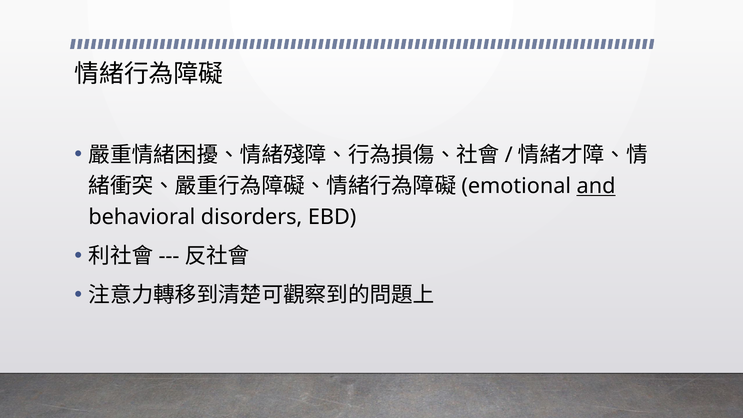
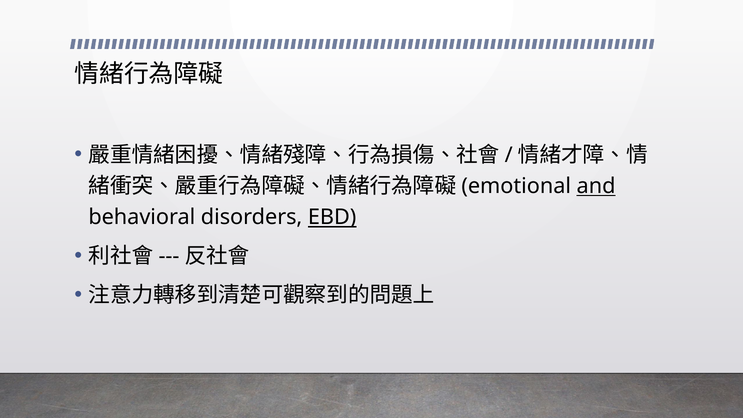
EBD underline: none -> present
